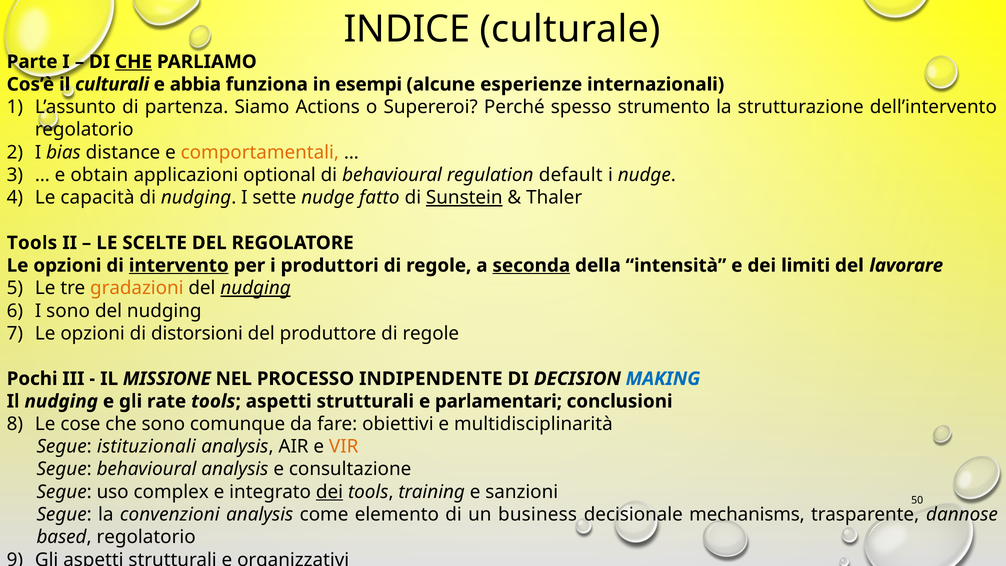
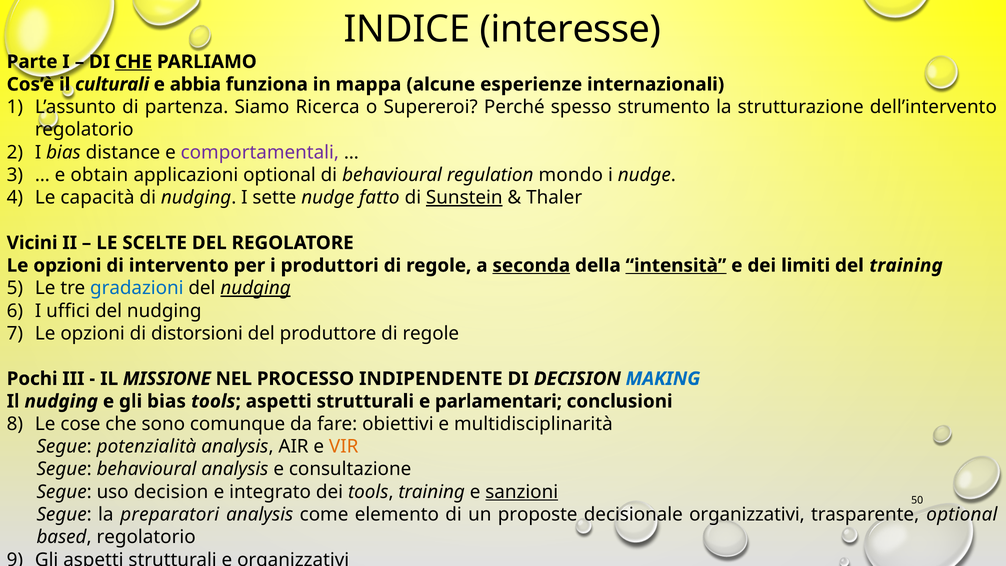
culturale: culturale -> interesse
esempi: esempi -> mappa
Actions: Actions -> Ricerca
comportamentali colour: orange -> purple
default: default -> mondo
Tools at (32, 243): Tools -> Vicini
intervento underline: present -> none
intensità underline: none -> present
del lavorare: lavorare -> training
gradazioni colour: orange -> blue
I sono: sono -> uffici
gli rate: rate -> bias
istituzionali: istituzionali -> potenzialità
uso complex: complex -> decision
dei at (330, 492) underline: present -> none
sanzioni underline: none -> present
convenzioni: convenzioni -> preparatori
business: business -> proposte
decisionale mechanisms: mechanisms -> organizzativi
trasparente dannose: dannose -> optional
